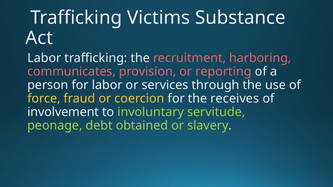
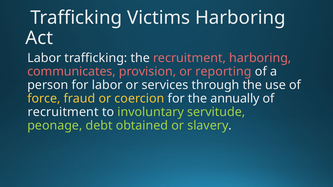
Victims Substance: Substance -> Harboring
receives: receives -> annually
involvement at (63, 112): involvement -> recruitment
